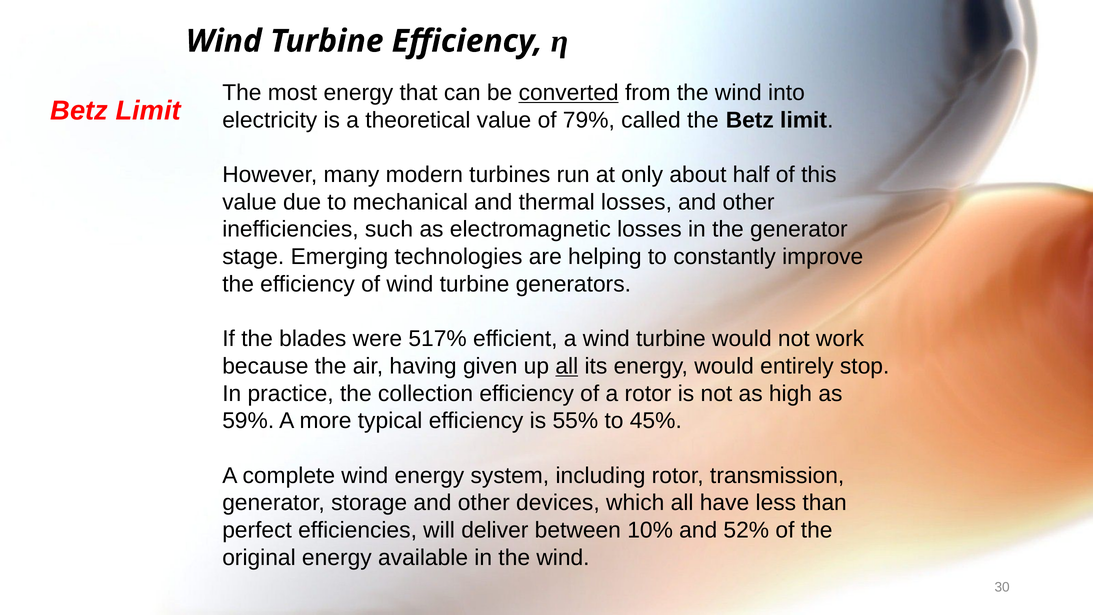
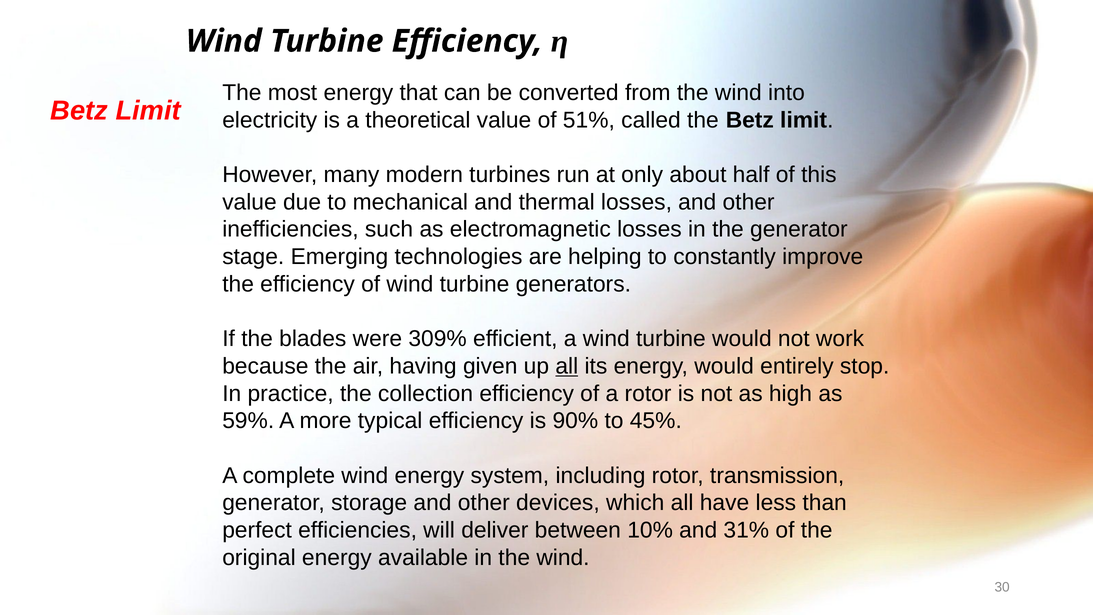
converted underline: present -> none
79%: 79% -> 51%
517%: 517% -> 309%
55%: 55% -> 90%
52%: 52% -> 31%
